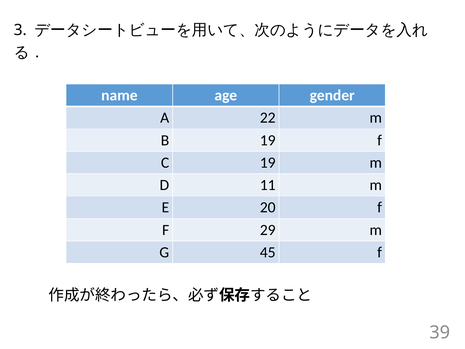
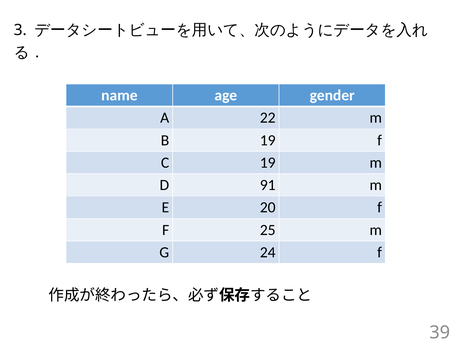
11: 11 -> 91
29: 29 -> 25
45: 45 -> 24
